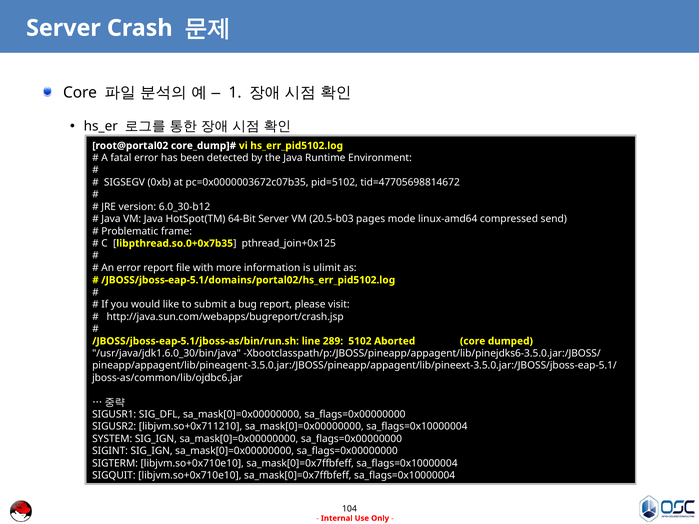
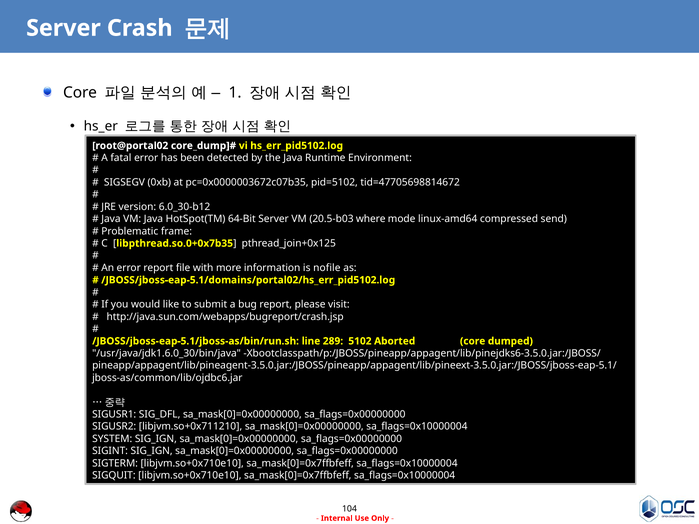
pages: pages -> where
ulimit: ulimit -> nofile
